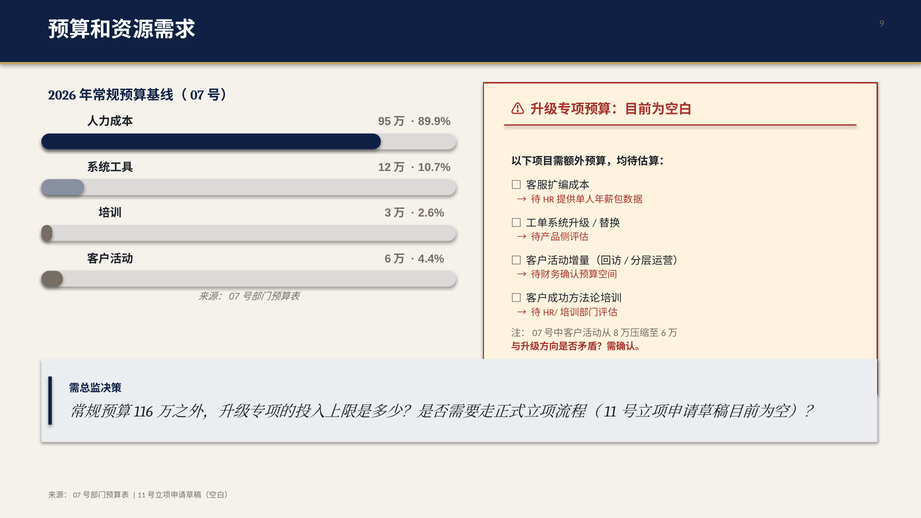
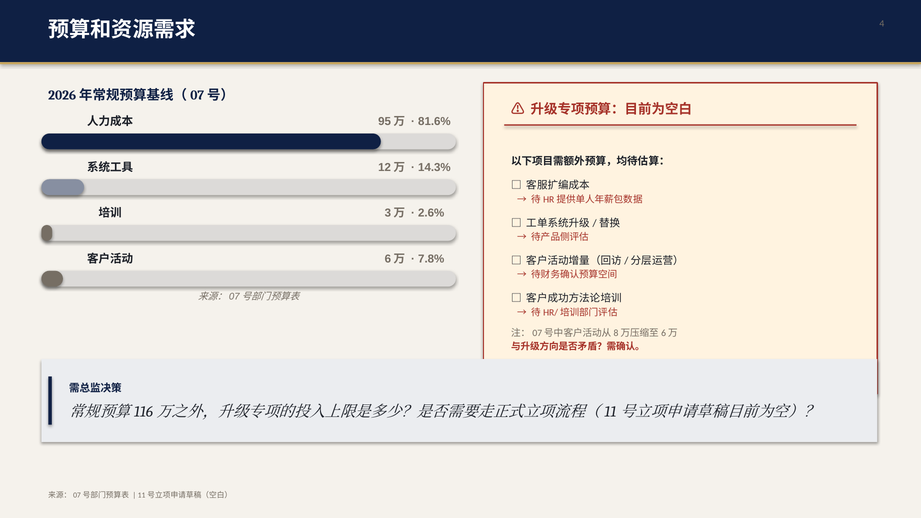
9: 9 -> 4
89.9%: 89.9% -> 81.6%
10.7%: 10.7% -> 14.3%
4.4%: 4.4% -> 7.8%
